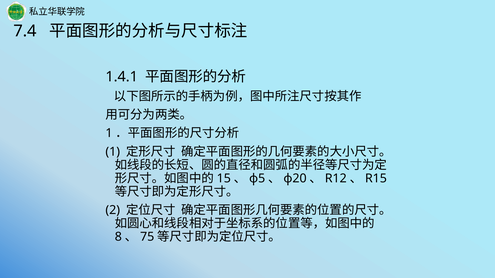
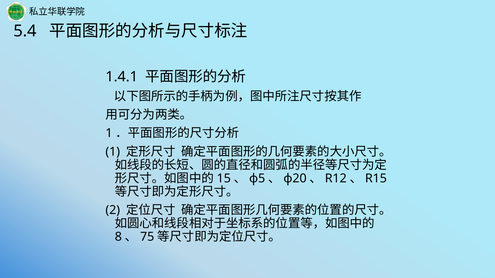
7.4: 7.4 -> 5.4
